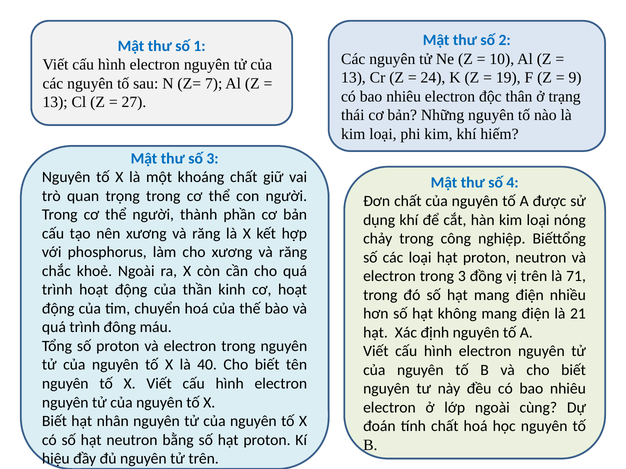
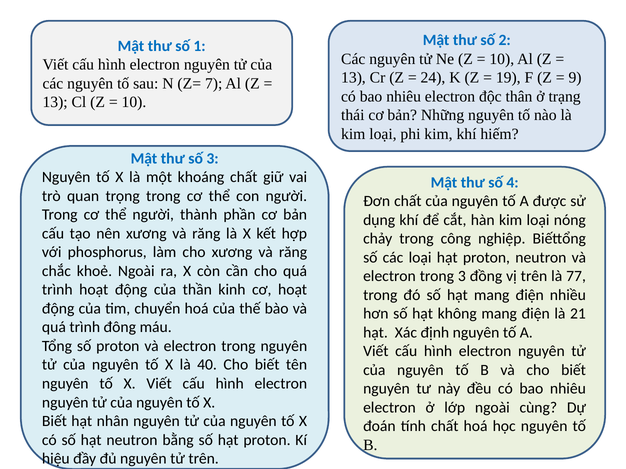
27 at (134, 102): 27 -> 10
71: 71 -> 77
